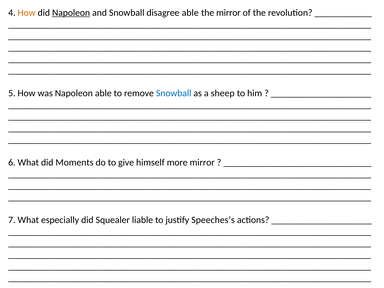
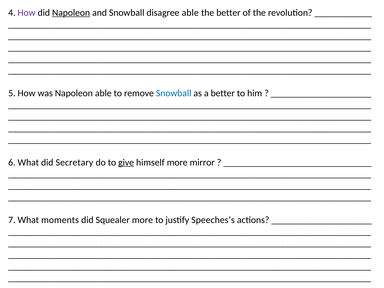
How at (27, 13) colour: orange -> purple
the mirror: mirror -> better
a sheep: sheep -> better
Moments: Moments -> Secretary
give underline: none -> present
especially: especially -> moments
Squealer liable: liable -> more
